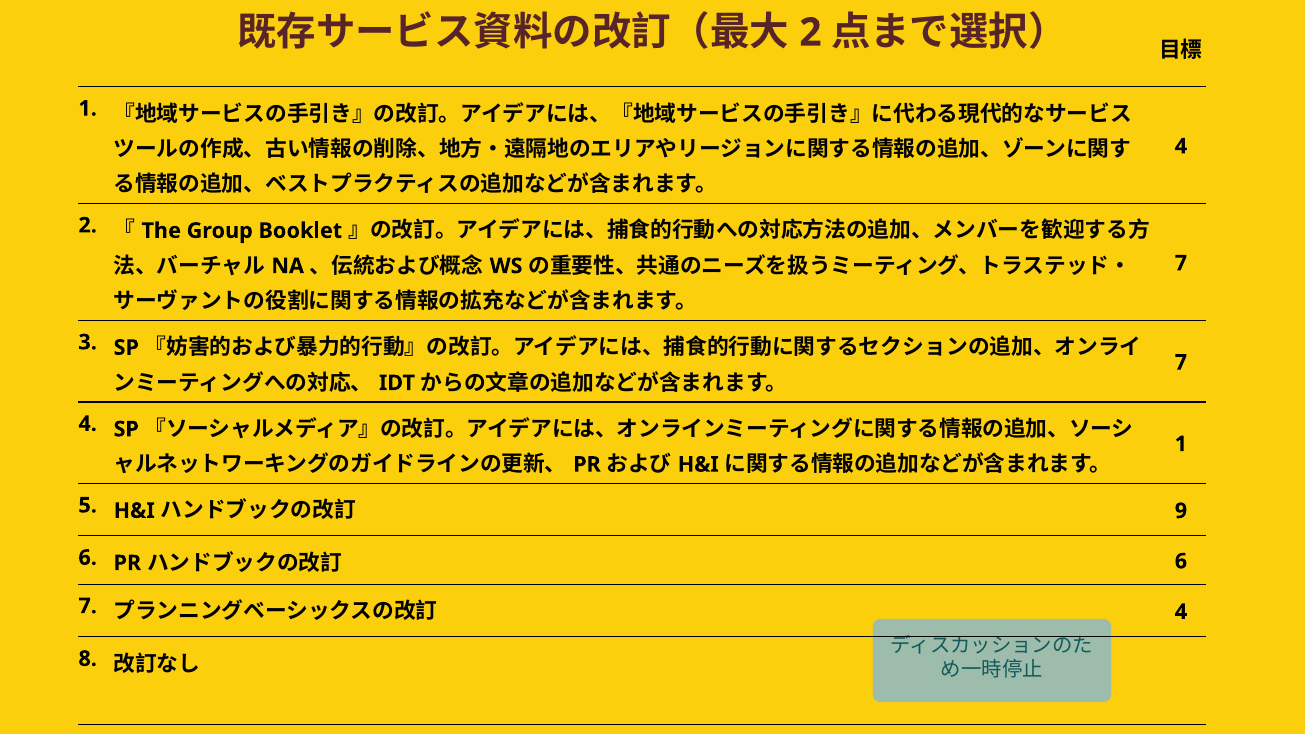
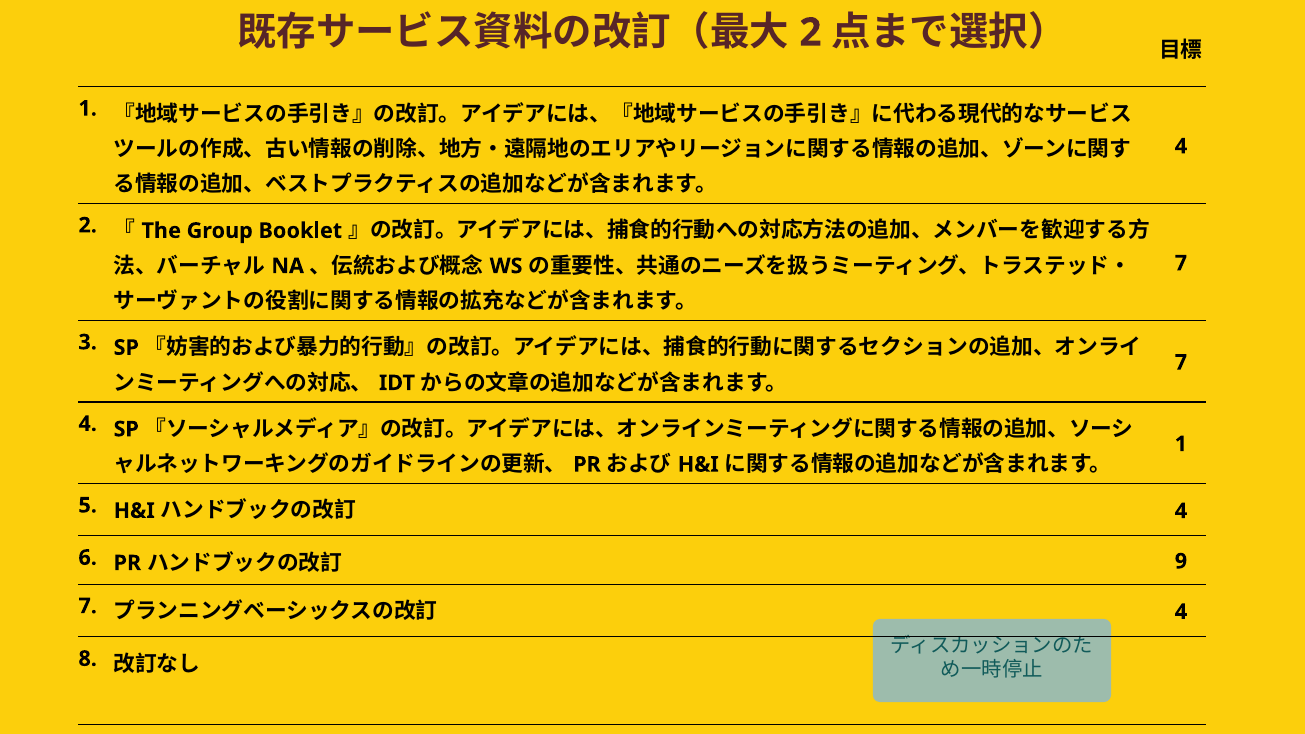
9 at (1181, 511): 9 -> 4
6 at (1181, 561): 6 -> 9
